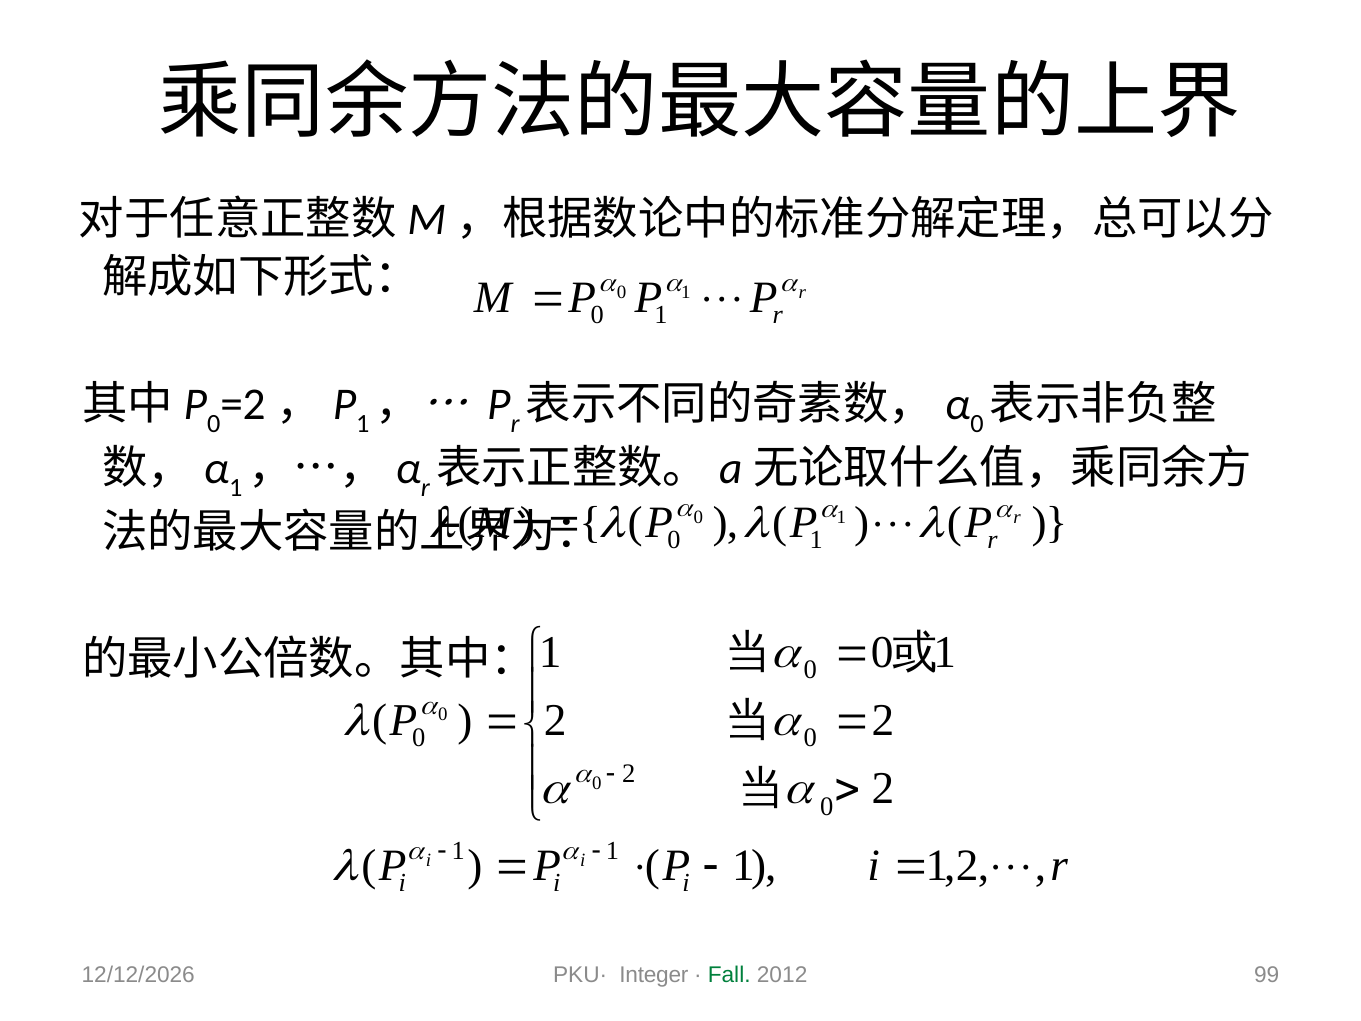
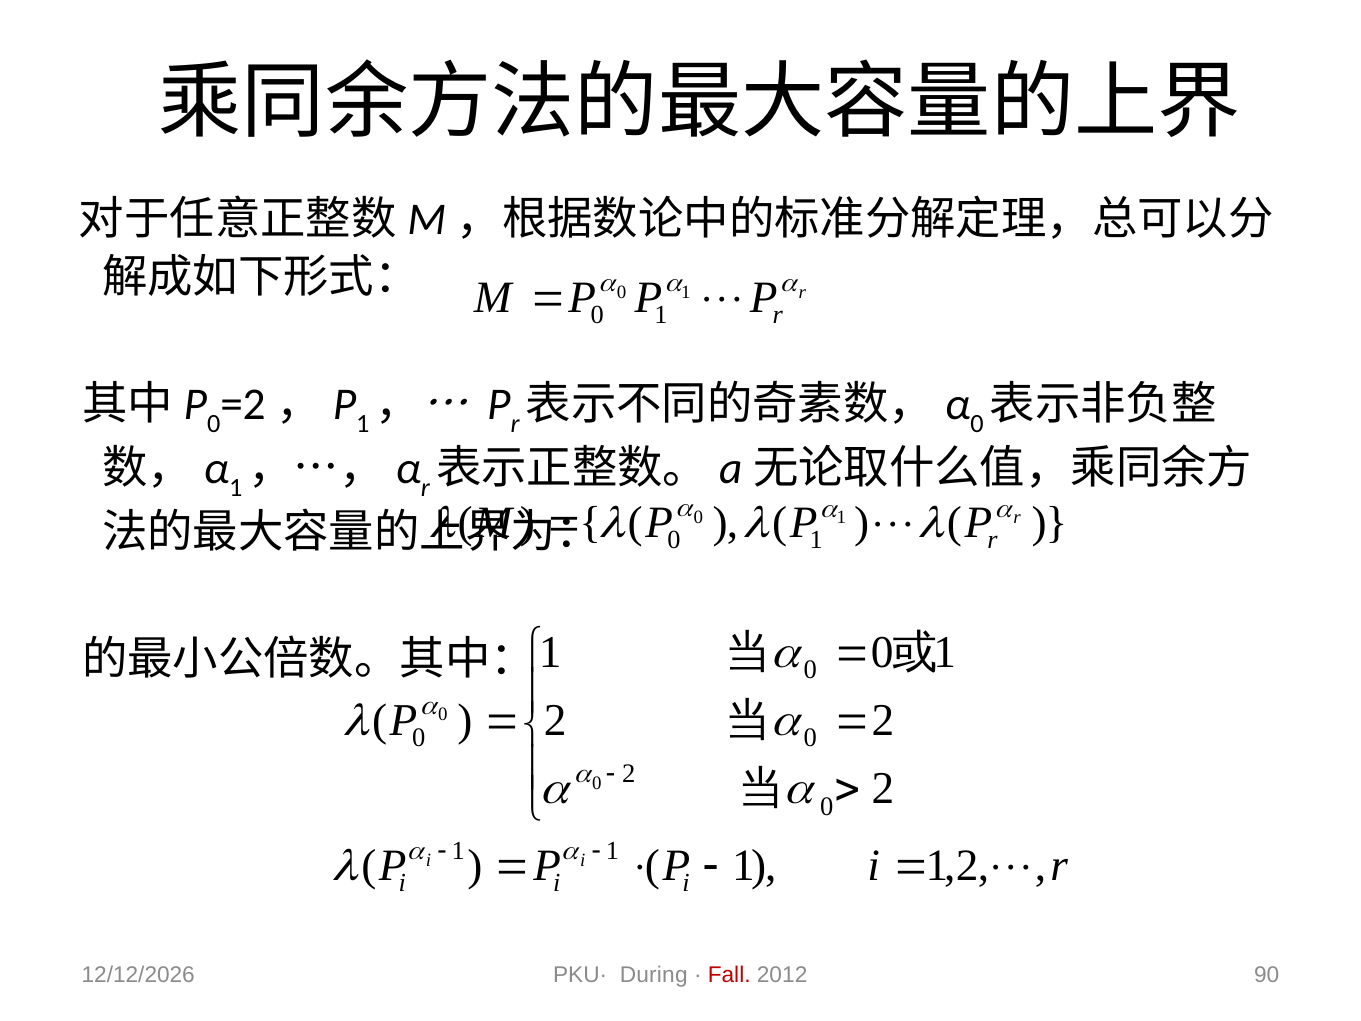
Integer: Integer -> During
Fall colour: green -> red
99: 99 -> 90
